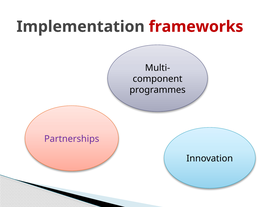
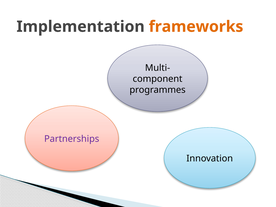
frameworks colour: red -> orange
